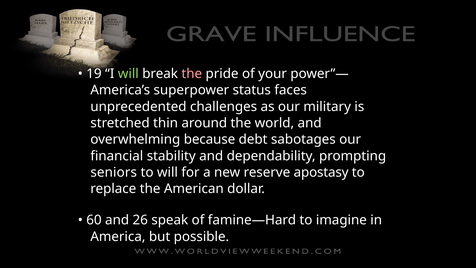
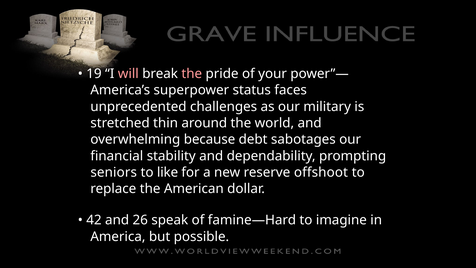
will at (128, 74) colour: light green -> pink
to will: will -> like
apostasy: apostasy -> offshoot
60: 60 -> 42
